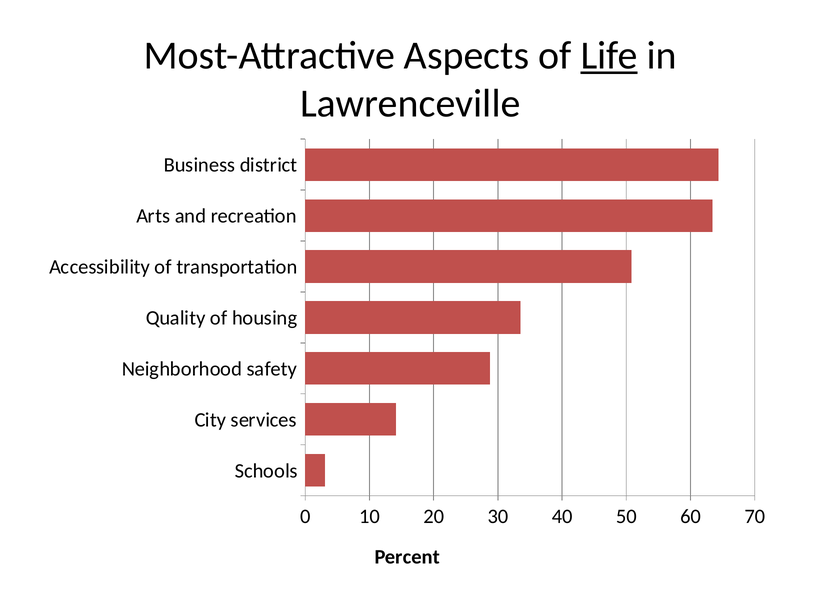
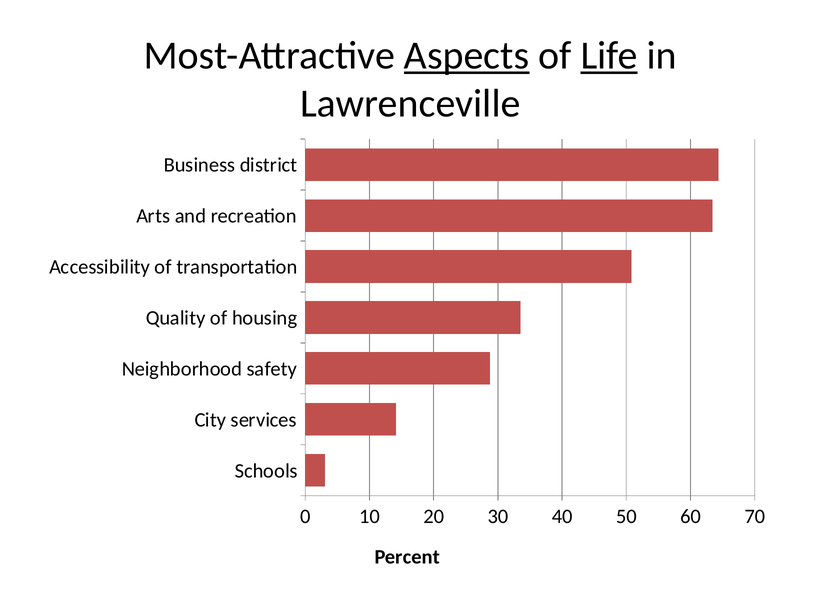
Aspects underline: none -> present
